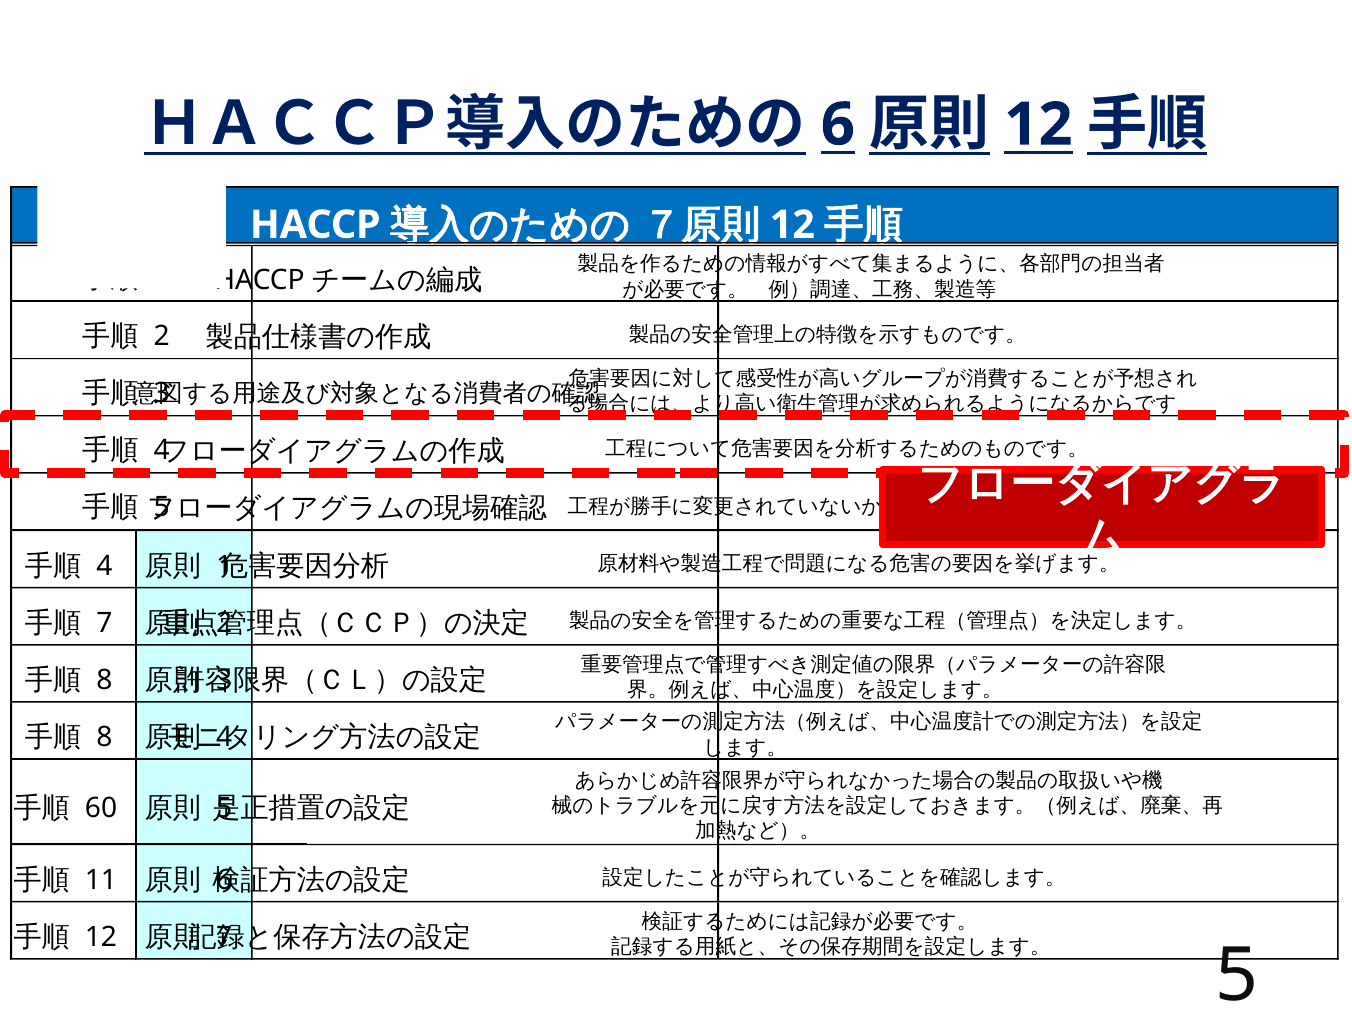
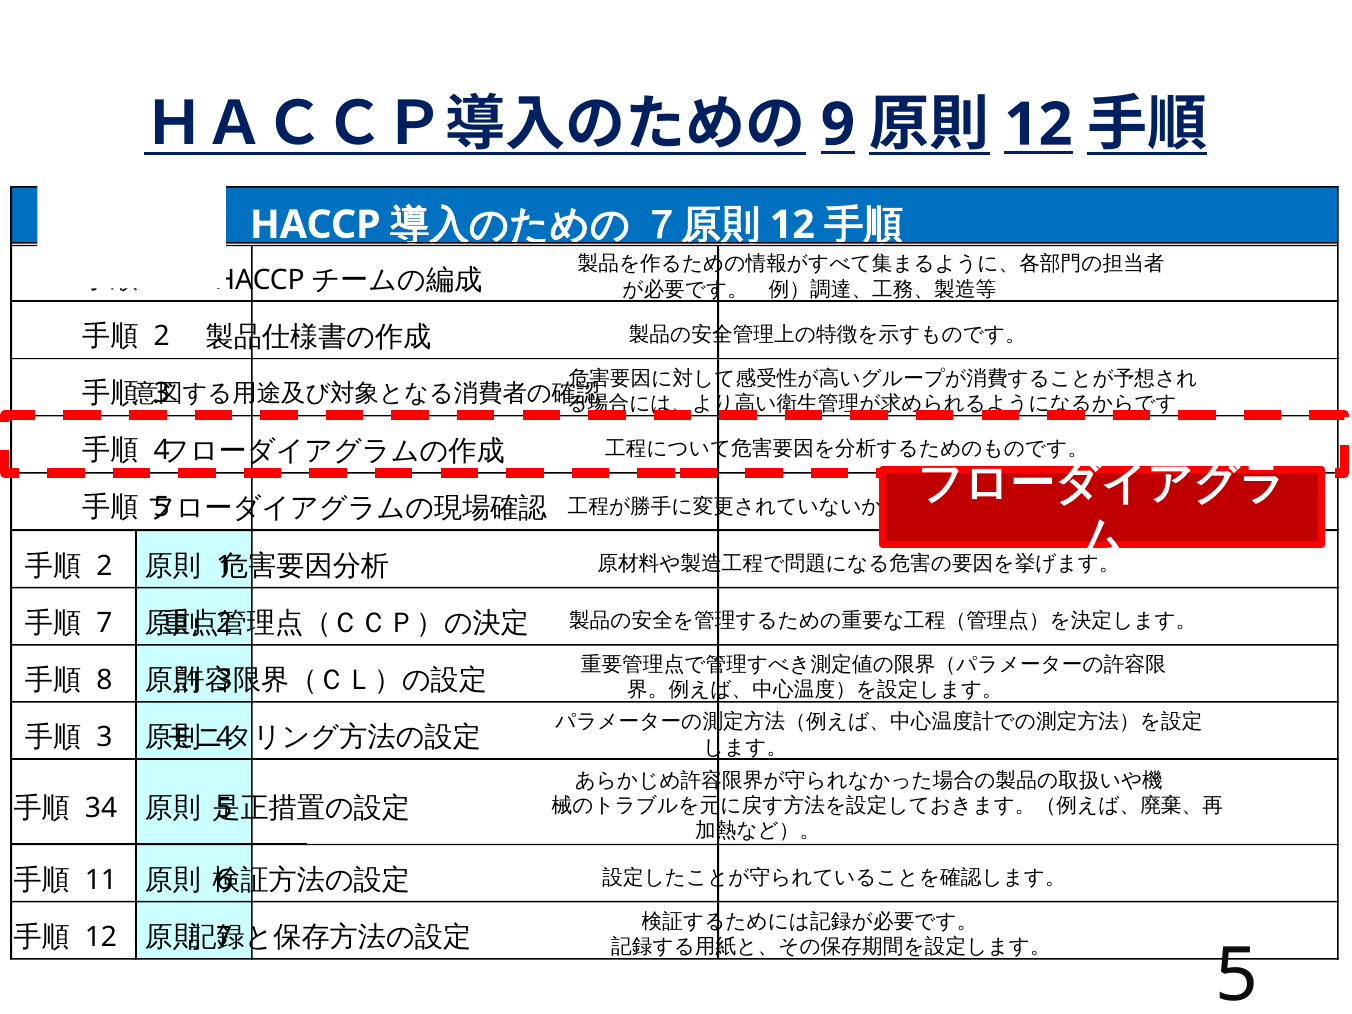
6 at (838, 125): 6 -> 9
4 at (104, 566): 4 -> 2
8 at (104, 738): 8 -> 3
60: 60 -> 34
